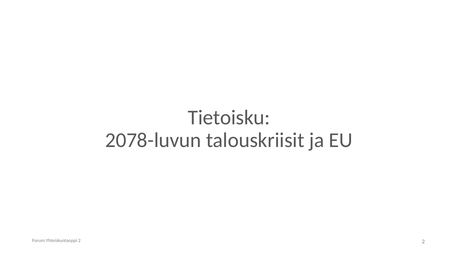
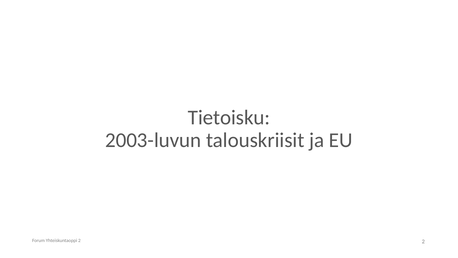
2078-luvun: 2078-luvun -> 2003-luvun
